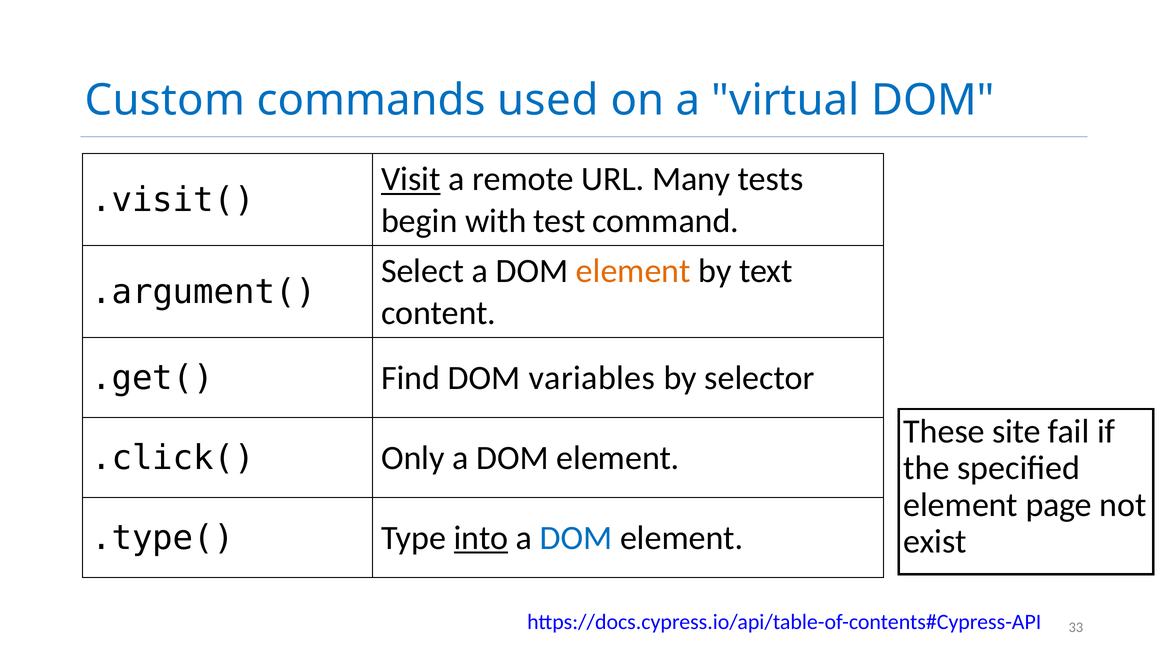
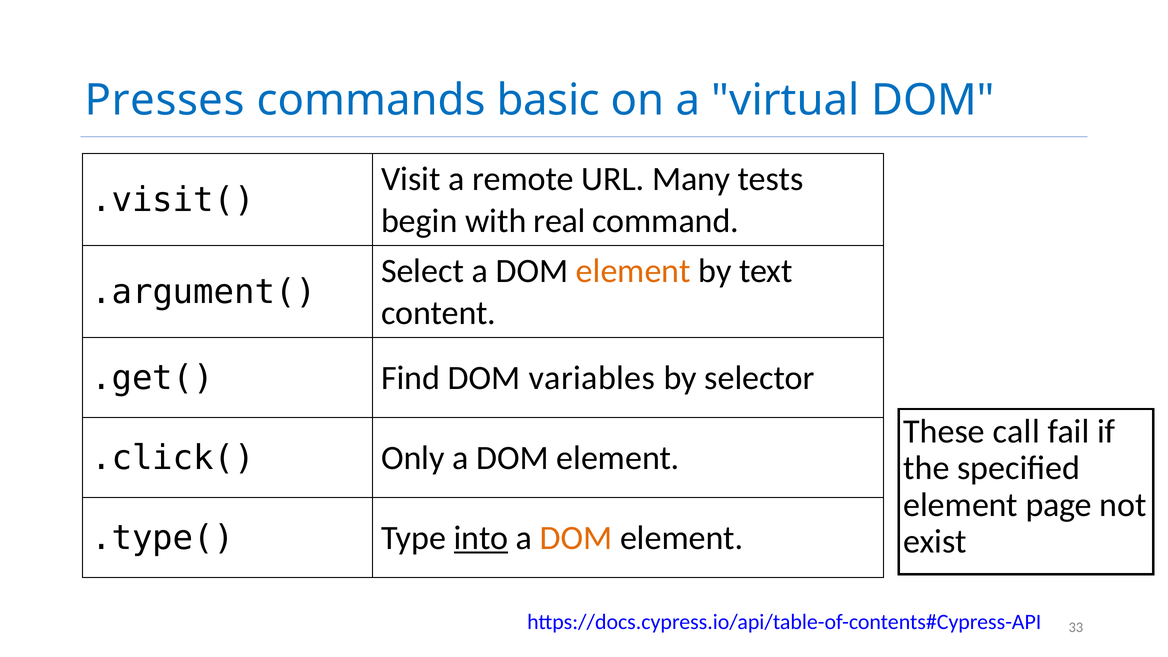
Custom: Custom -> Presses
used: used -> basic
Visit underline: present -> none
test: test -> real
site: site -> call
DOM at (576, 538) colour: blue -> orange
